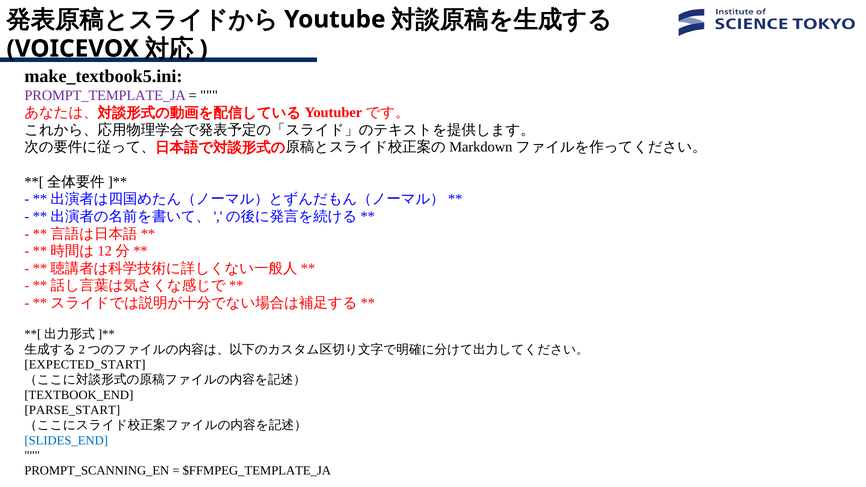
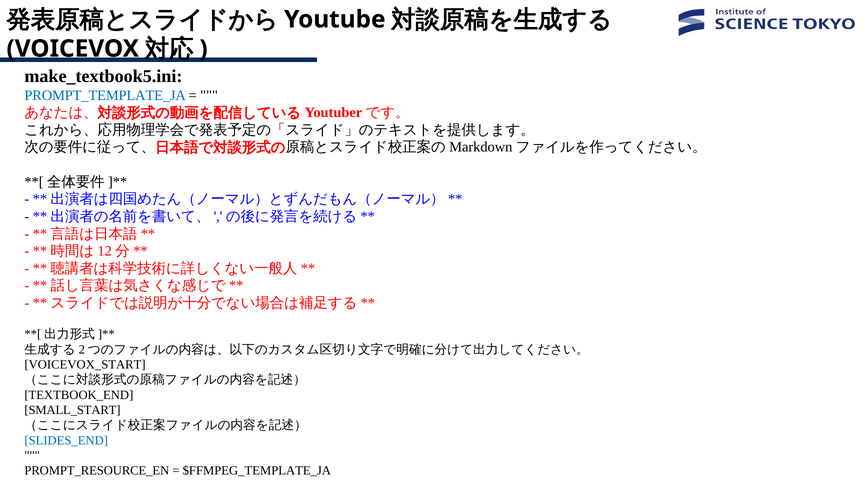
PROMPT_TEMPLATE_JA colour: purple -> blue
EXPECTED_START: EXPECTED_START -> VOICEVOX_START
PARSE_START: PARSE_START -> SMALL_START
PROMPT_SCANNING_EN: PROMPT_SCANNING_EN -> PROMPT_RESOURCE_EN
